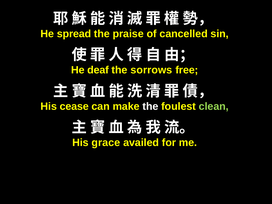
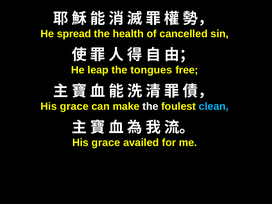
praise: praise -> health
deaf: deaf -> leap
sorrows: sorrows -> tongues
cease at (74, 106): cease -> grace
clean colour: light green -> light blue
